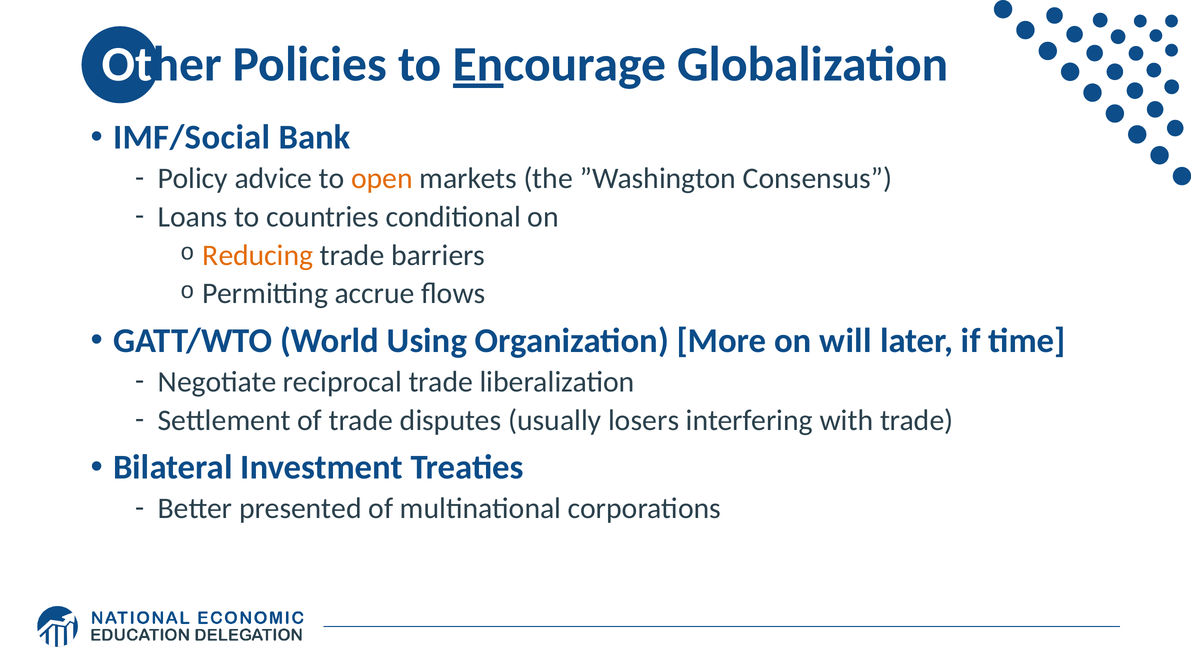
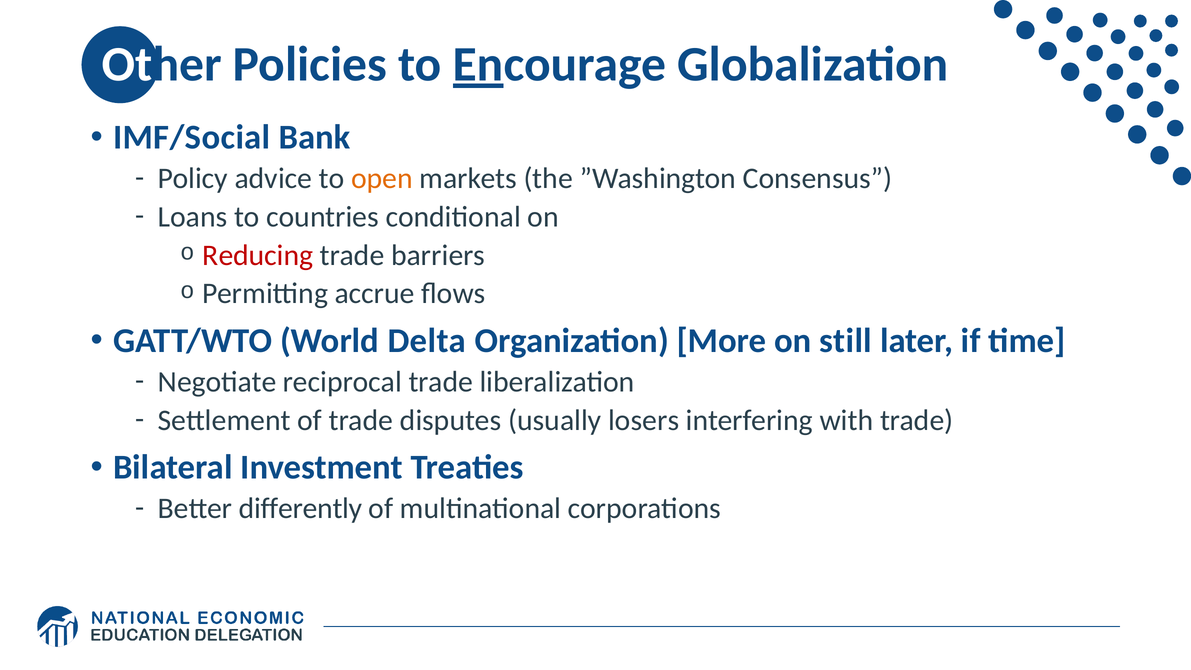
Reducing colour: orange -> red
Using: Using -> Delta
will: will -> still
presented: presented -> differently
